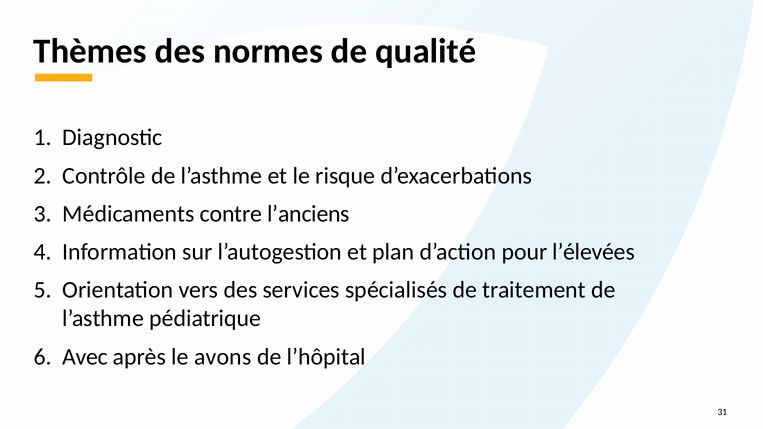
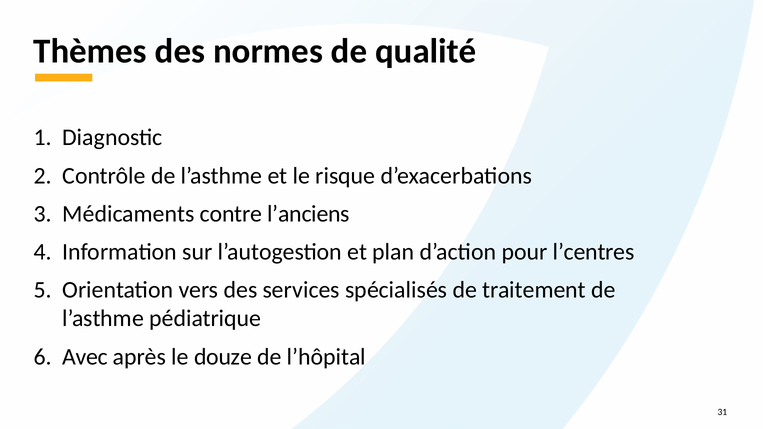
l’élevées: l’élevées -> l’centres
avons: avons -> douze
